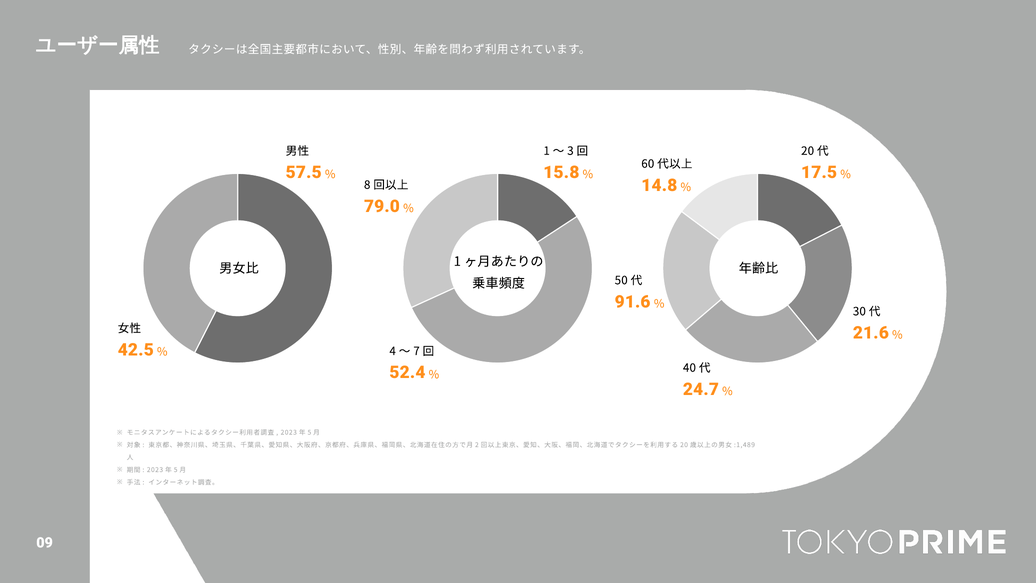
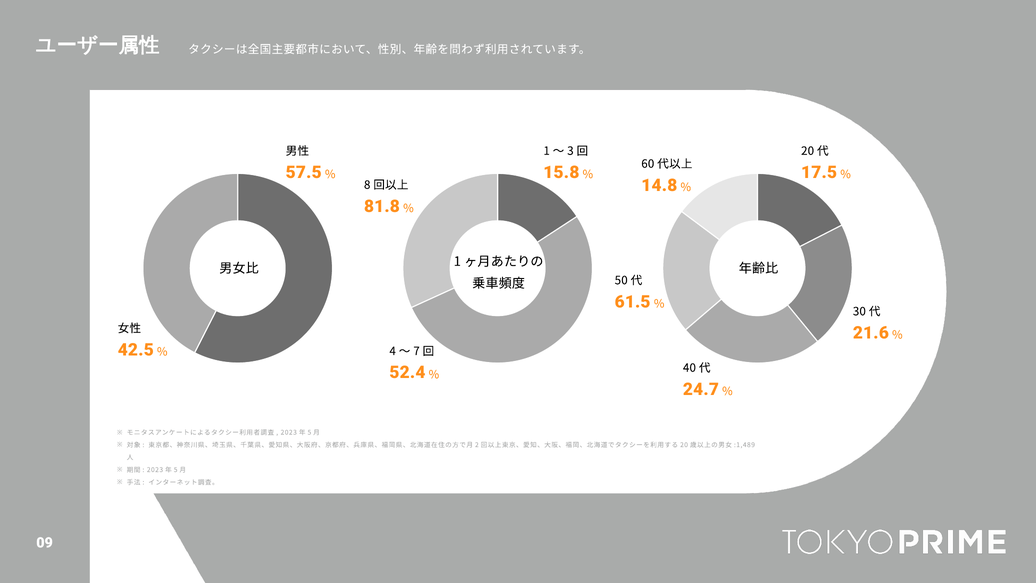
79.0: 79.0 -> 81.8
91.6: 91.6 -> 61.5
